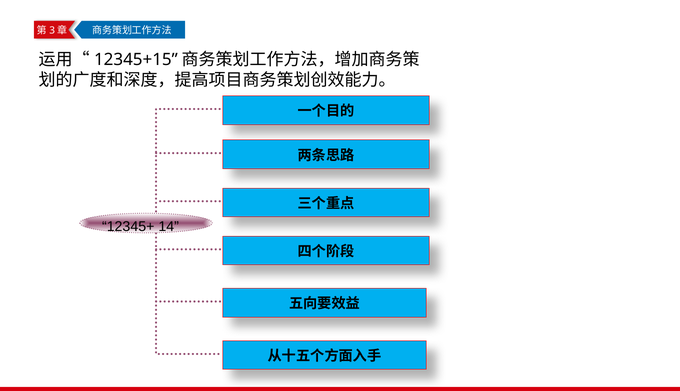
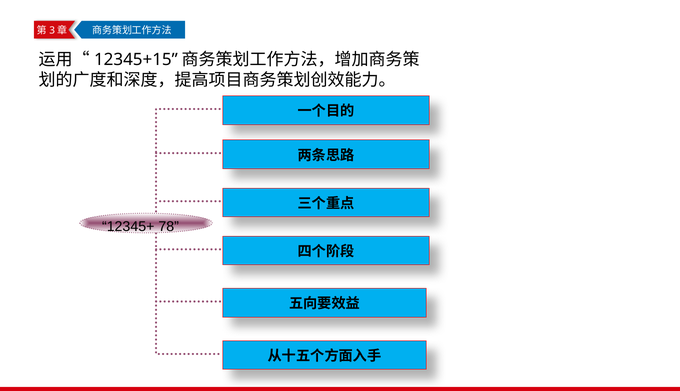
14: 14 -> 78
